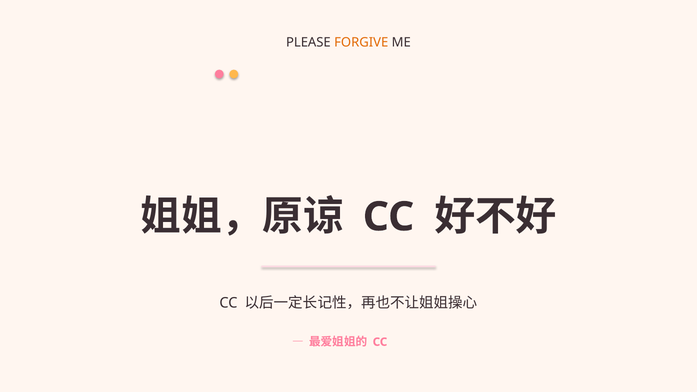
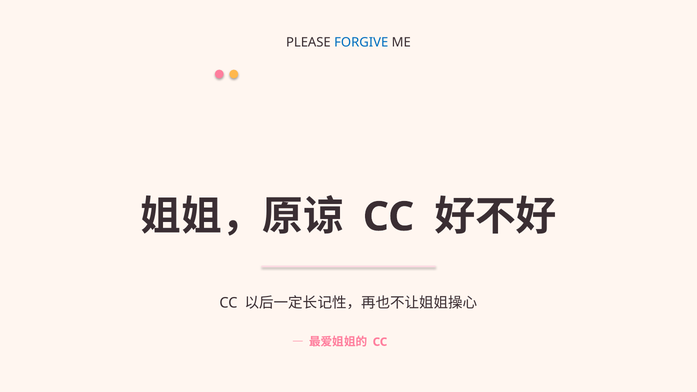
FORGIVE colour: orange -> blue
